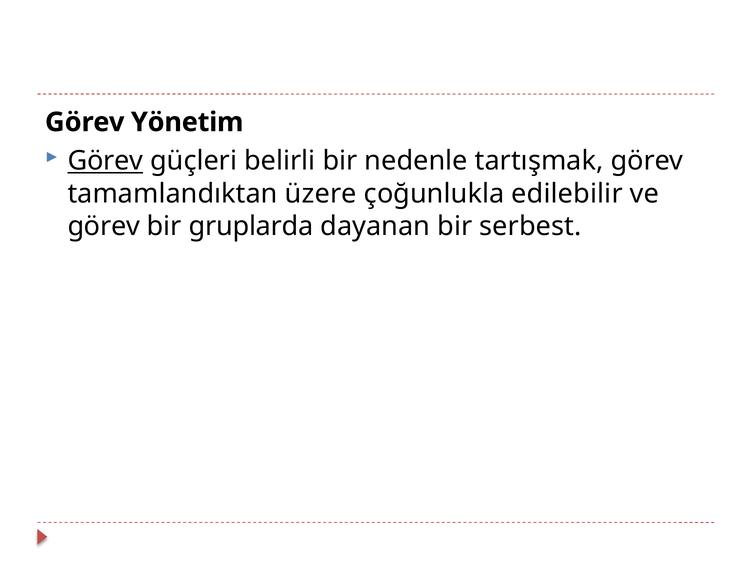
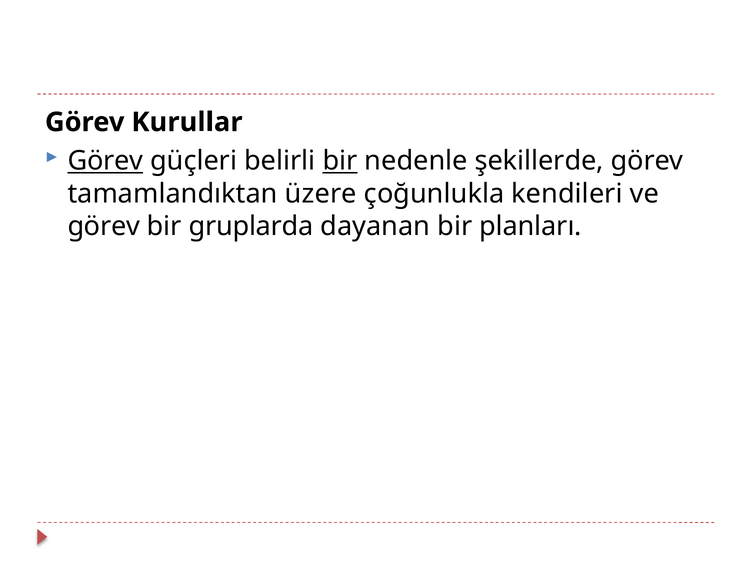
Yönetim: Yönetim -> Kurullar
bir at (340, 161) underline: none -> present
tartışmak: tartışmak -> şekillerde
edilebilir: edilebilir -> kendileri
serbest: serbest -> planları
